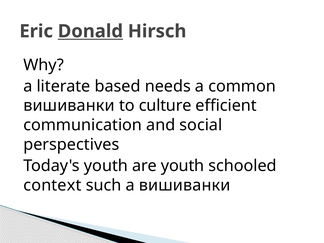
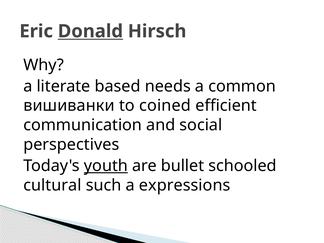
culture: culture -> coined
youth at (106, 166) underline: none -> present
are youth: youth -> bullet
context: context -> cultural
a вишиванки: вишиванки -> expressions
